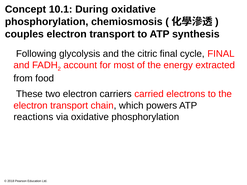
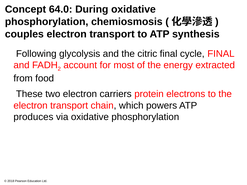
10.1: 10.1 -> 64.0
carried: carried -> protein
reactions: reactions -> produces
